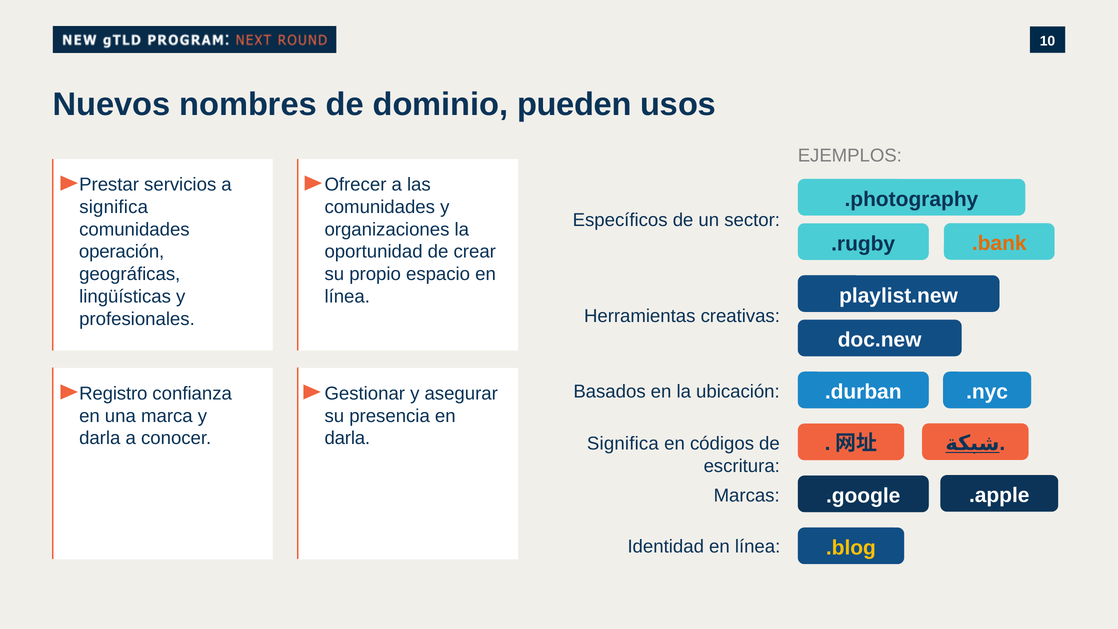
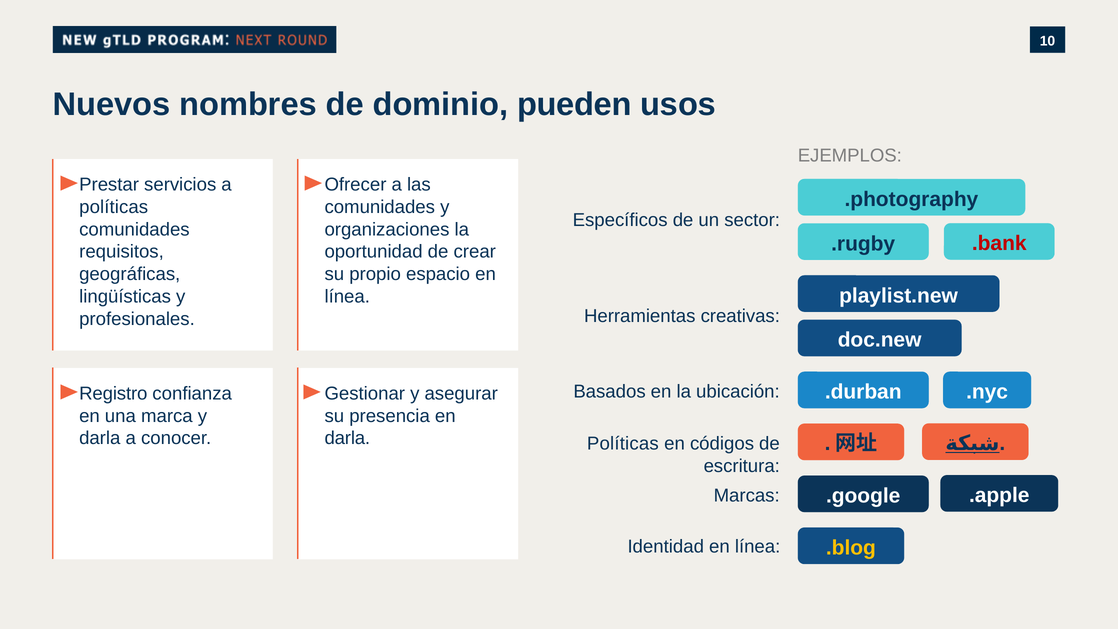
significa at (114, 207): significa -> políticas
.bank colour: orange -> red
operación: operación -> requisitos
Significa at (623, 444): Significa -> Políticas
